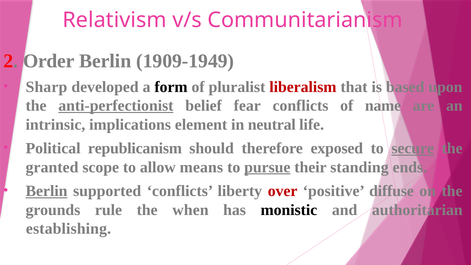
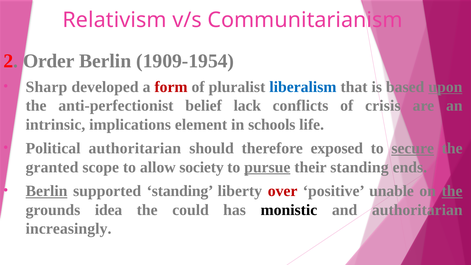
1909-1949: 1909-1949 -> 1909-1954
form colour: black -> red
liberalism colour: red -> blue
upon underline: none -> present
anti-perfectionist underline: present -> none
fear: fear -> lack
name: name -> crisis
neutral: neutral -> schools
Political republicanism: republicanism -> authoritarian
means: means -> society
supported conflicts: conflicts -> standing
diffuse: diffuse -> unable
the at (452, 191) underline: none -> present
rule: rule -> idea
when: when -> could
establishing: establishing -> increasingly
